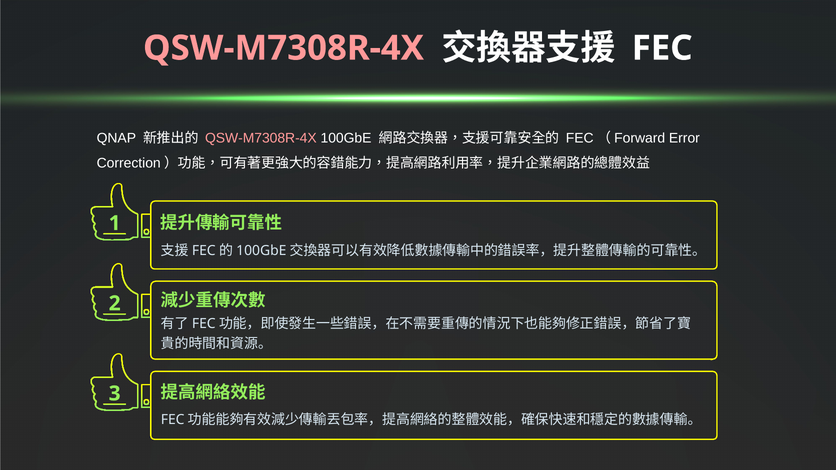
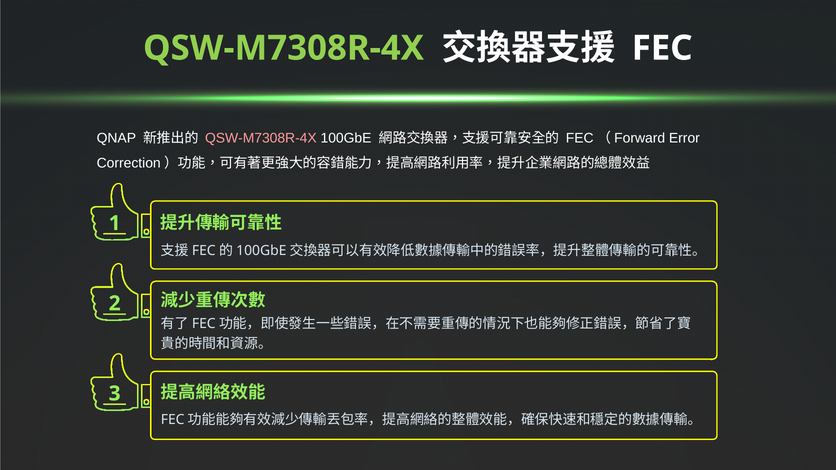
QSW-M7308R-4X at (284, 48) colour: pink -> light green
